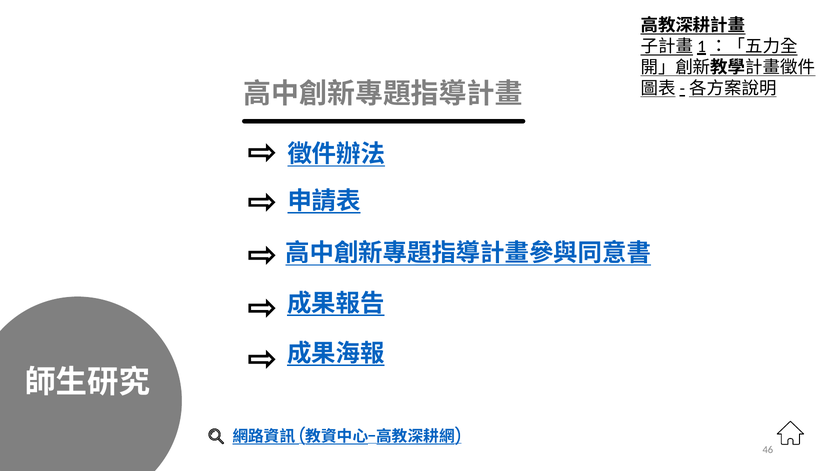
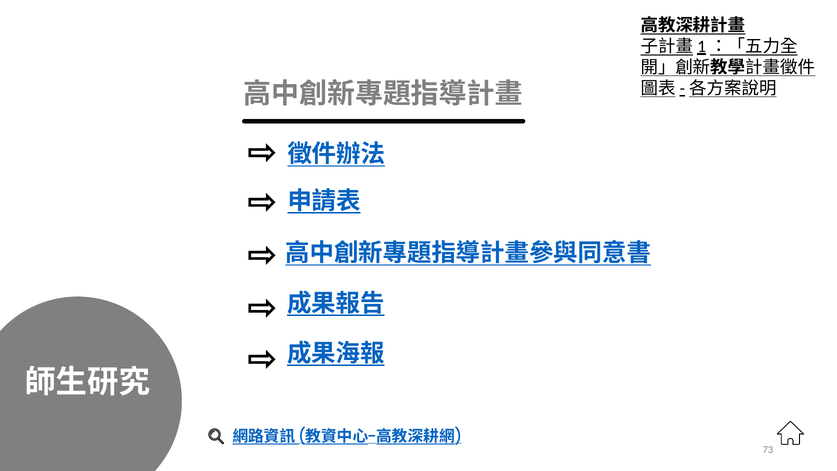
46: 46 -> 73
